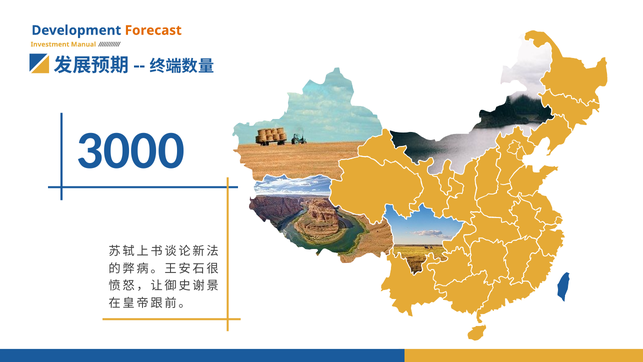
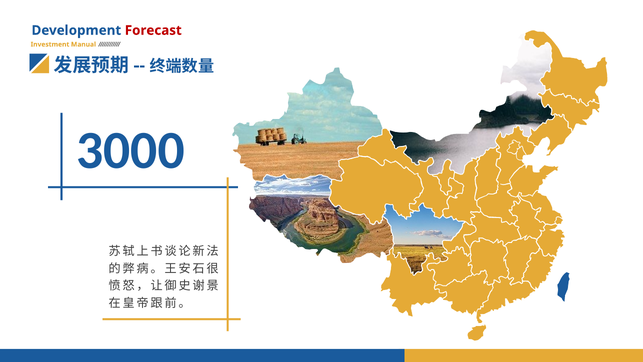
Forecast colour: orange -> red
